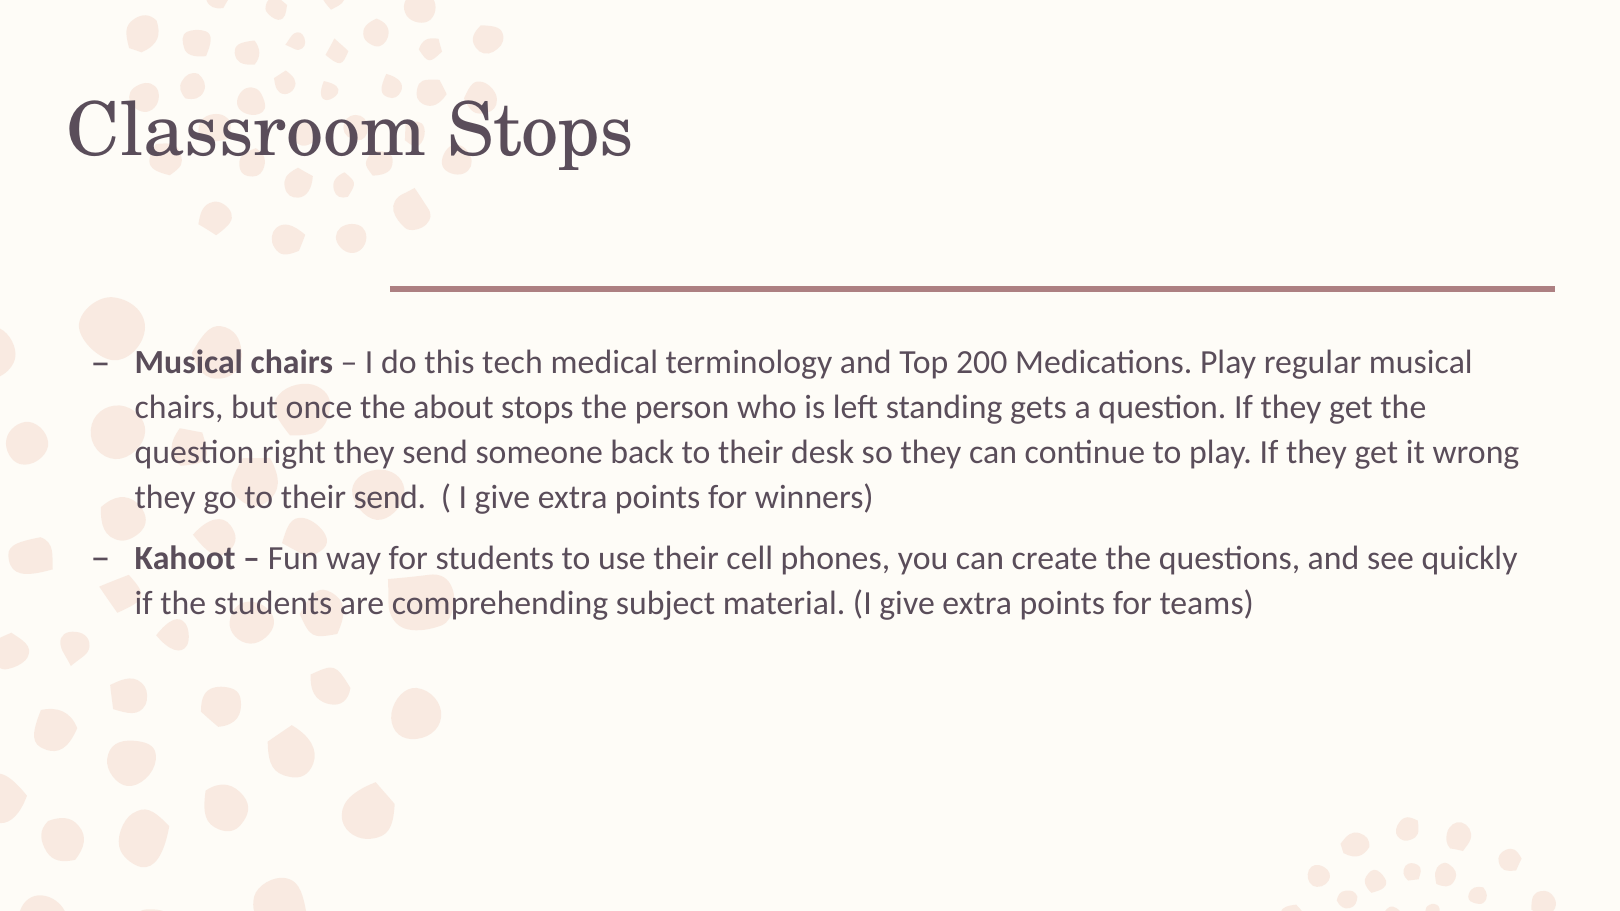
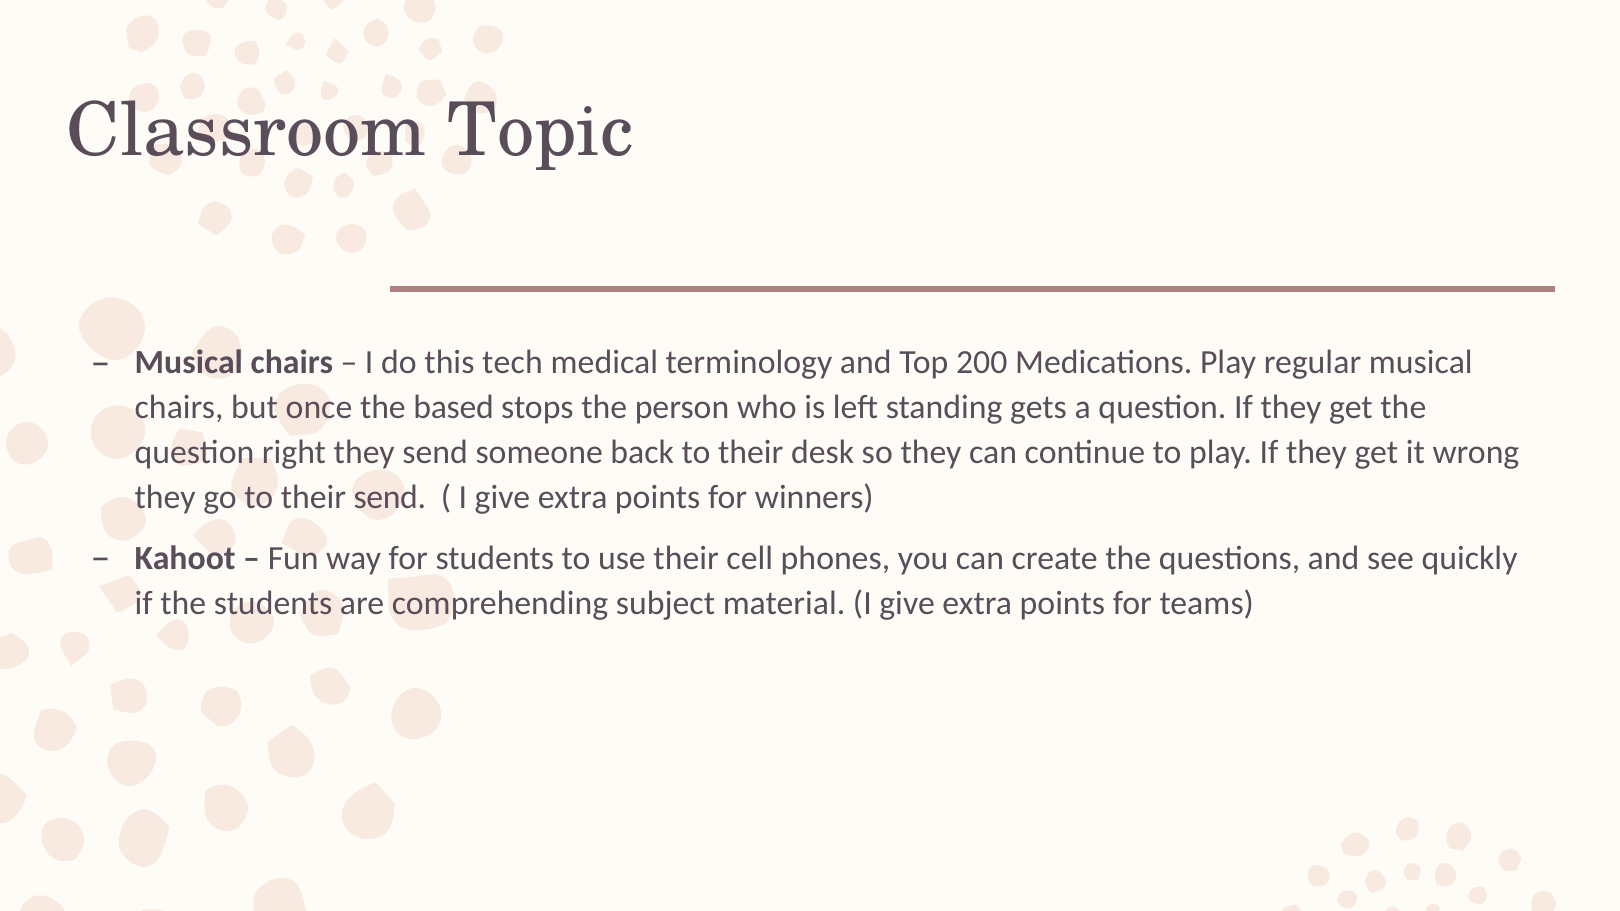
Classroom Stops: Stops -> Topic
about: about -> based
